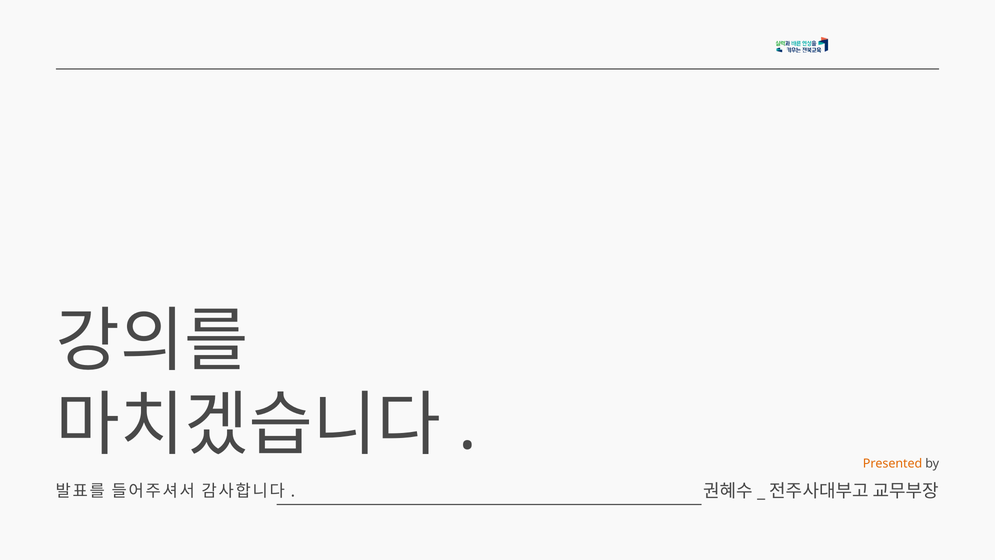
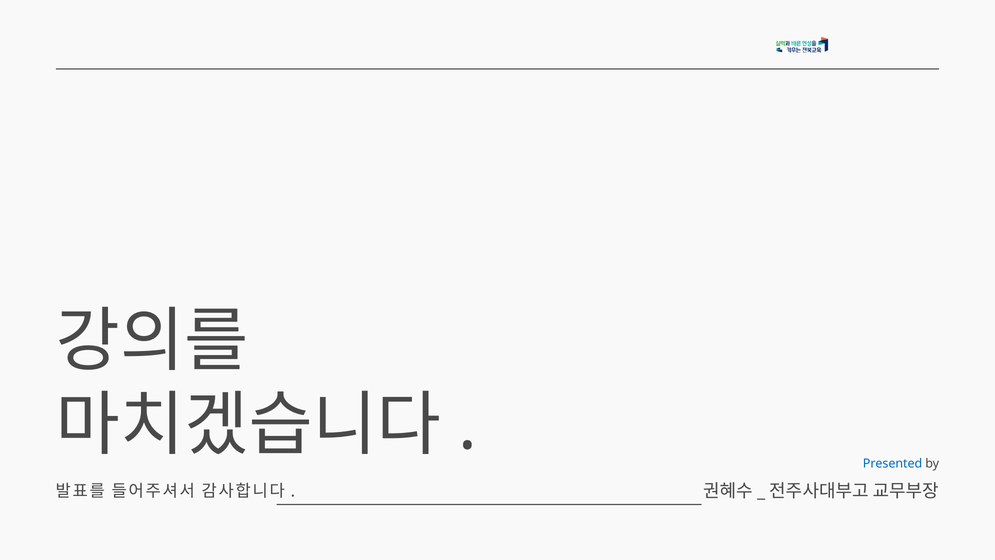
Presented colour: orange -> blue
